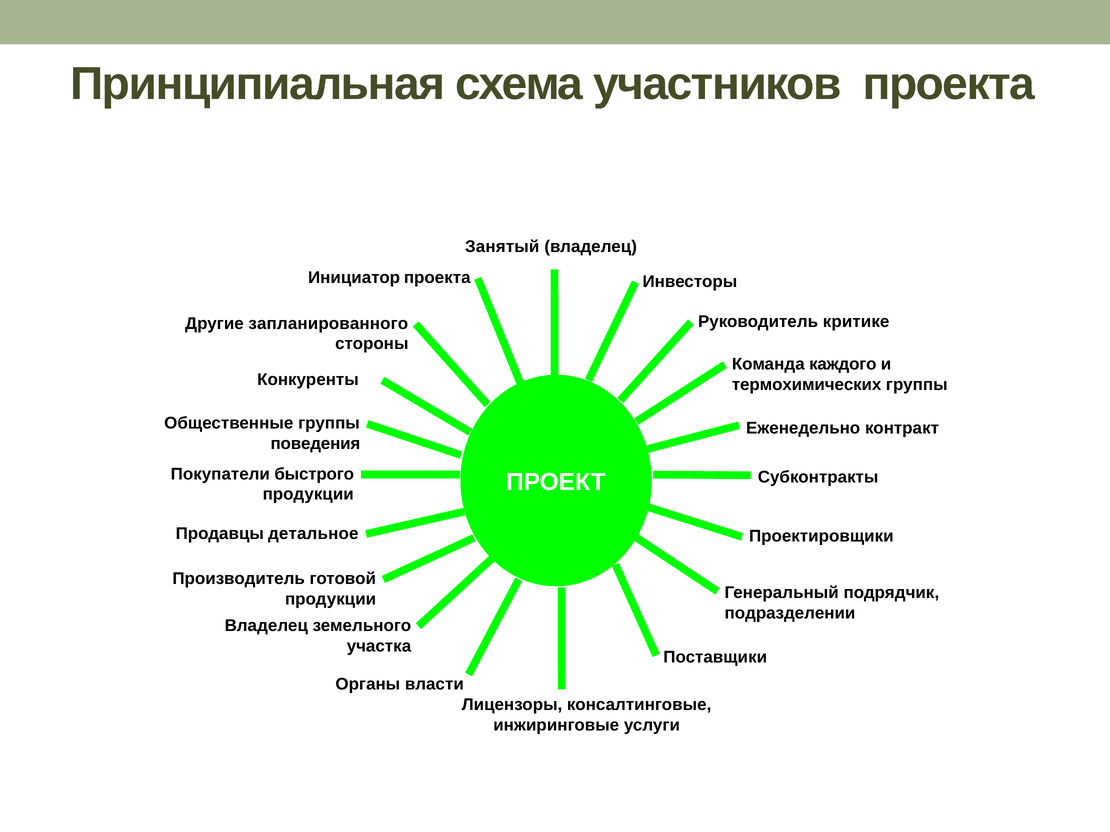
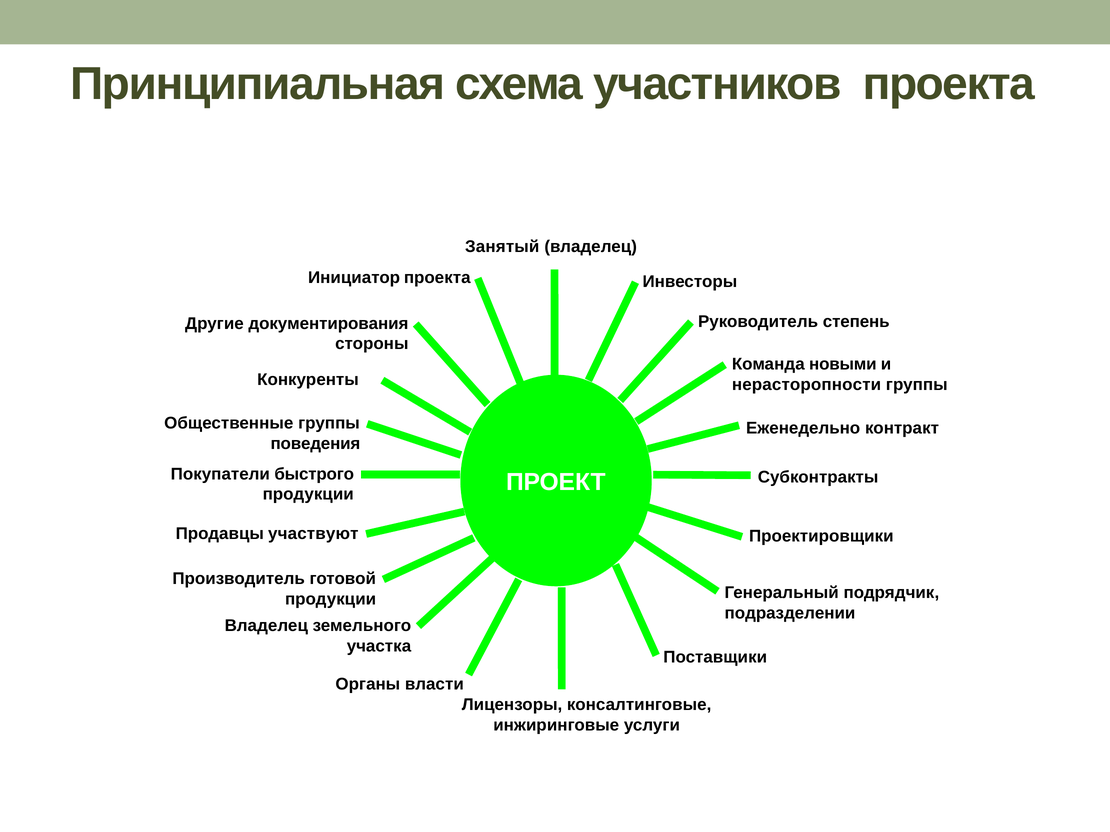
критике: критике -> степень
запланированного: запланированного -> документирования
каждого: каждого -> новыми
термохимических: термохимических -> нерасторопности
детальное: детальное -> участвуют
